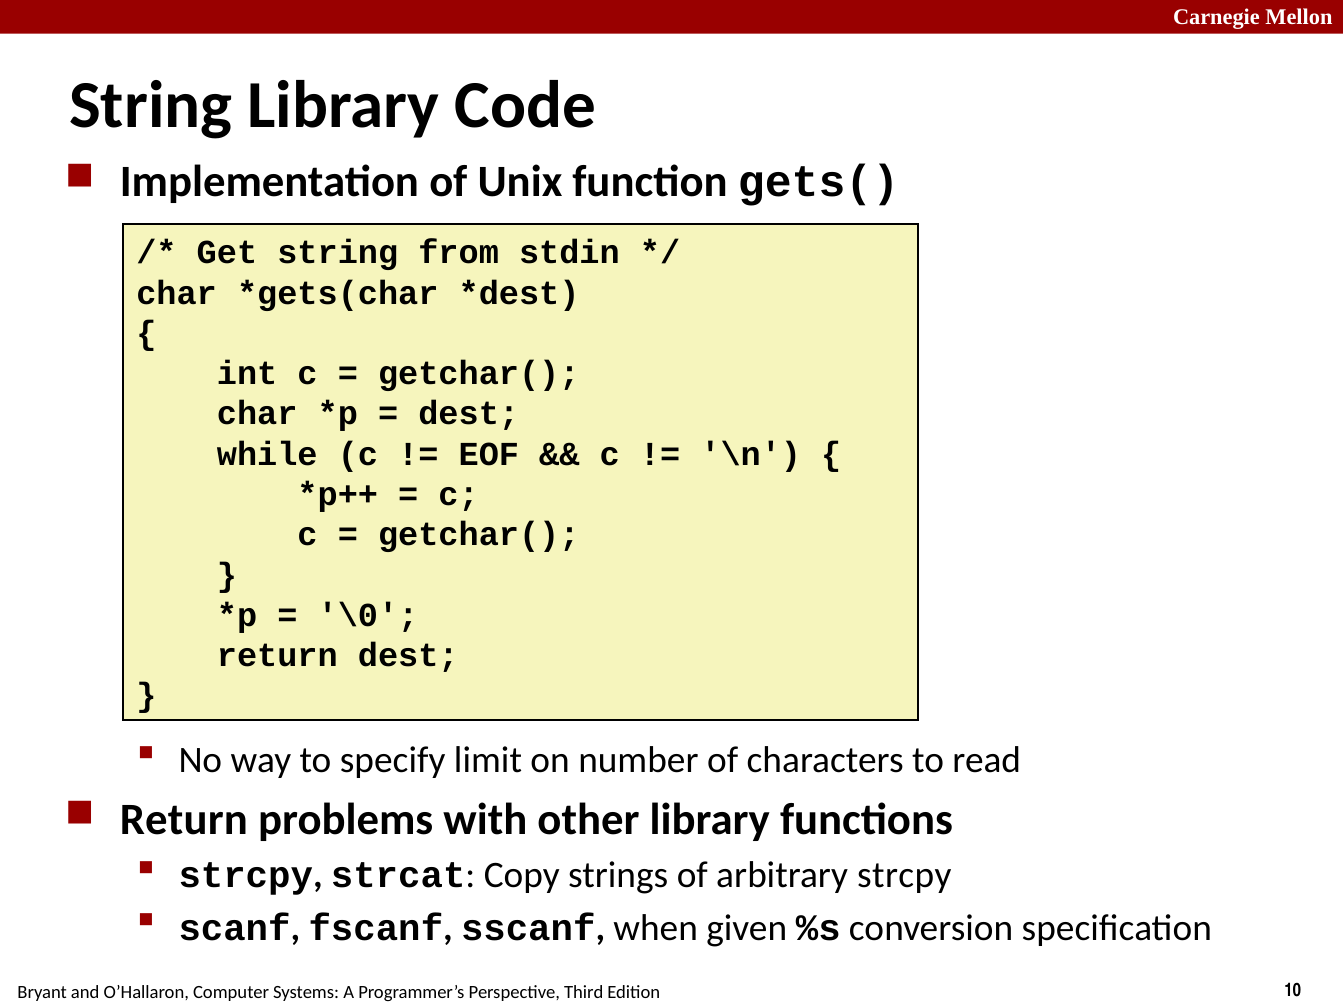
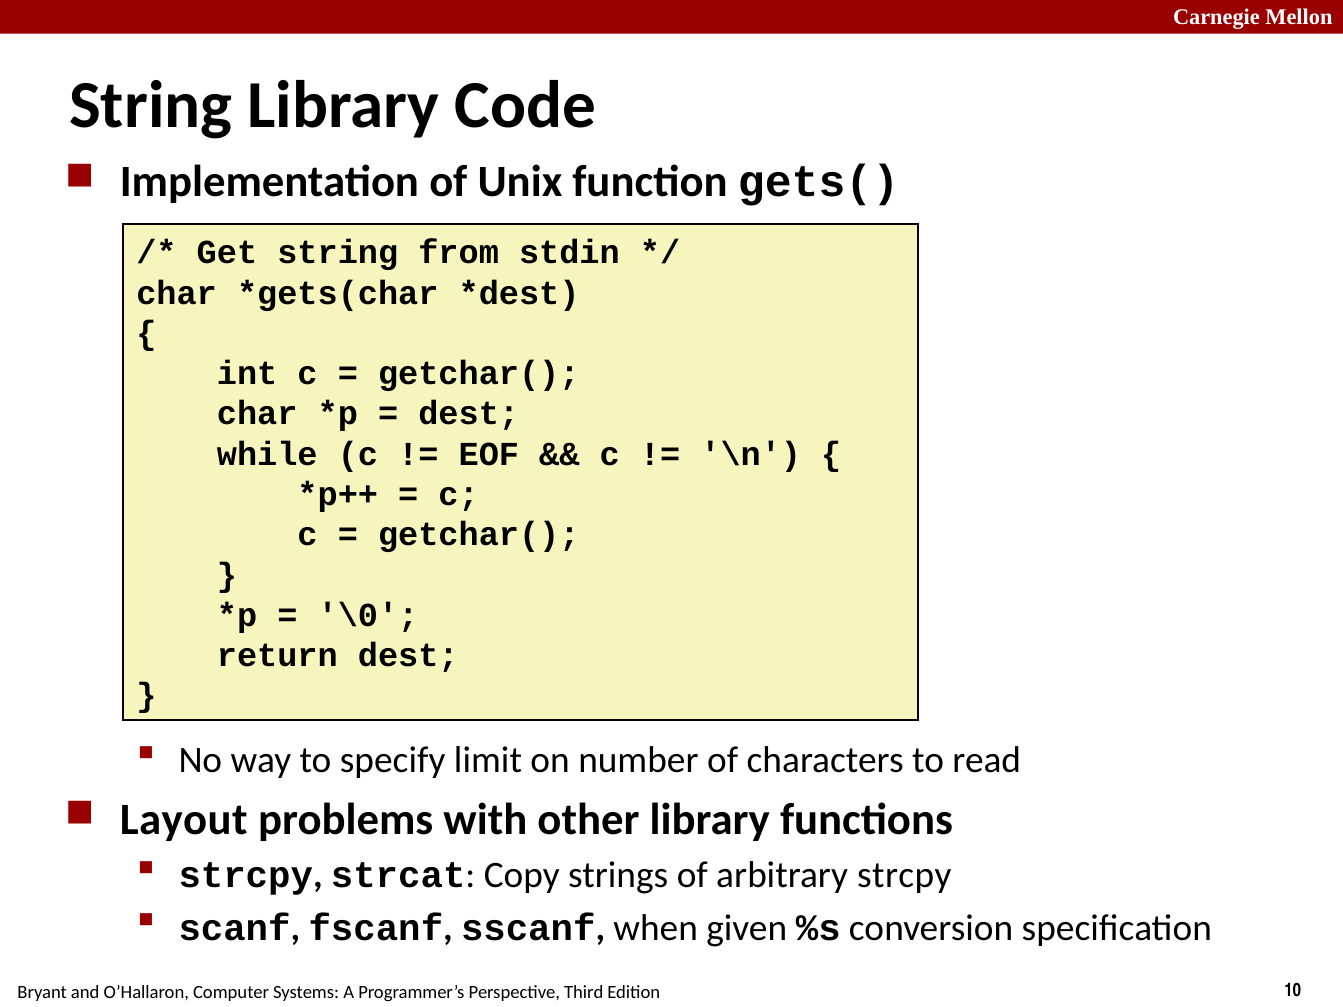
Return at (184, 820): Return -> Layout
